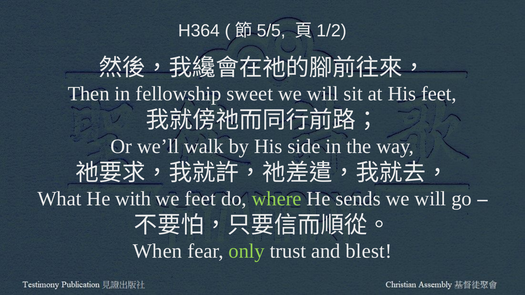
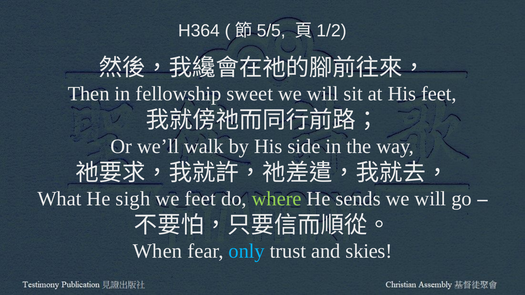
with: with -> sigh
only colour: light green -> light blue
blest: blest -> skies
